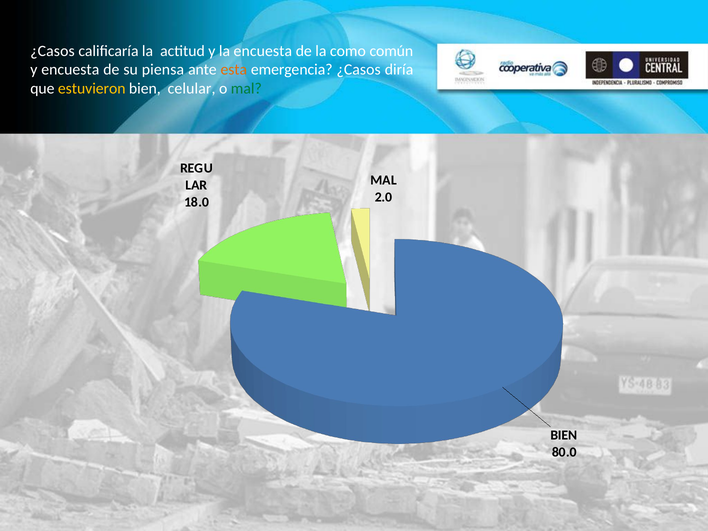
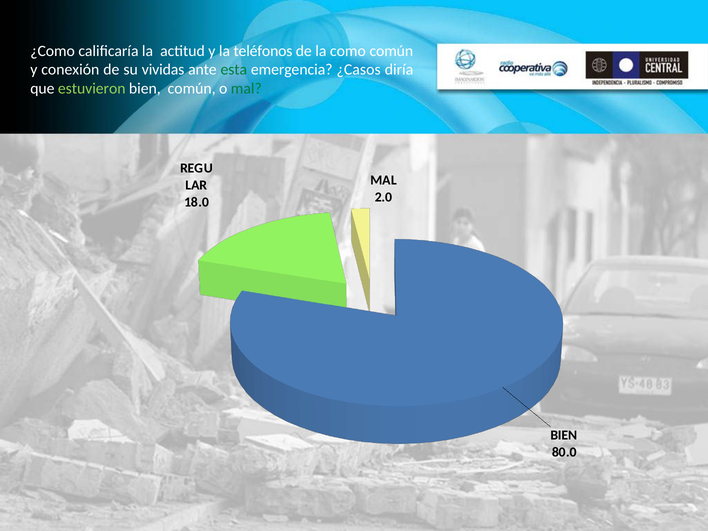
¿Casos at (52, 51): ¿Casos -> ¿Como
la encuesta: encuesta -> teléfonos
y encuesta: encuesta -> conexión
piensa: piensa -> vividas
esta colour: orange -> green
estuvieron colour: yellow -> light green
bien celular: celular -> común
